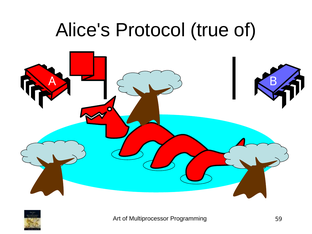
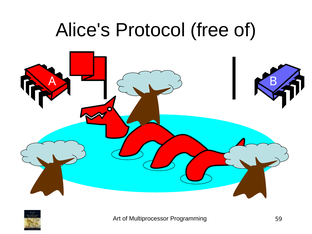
true: true -> free
